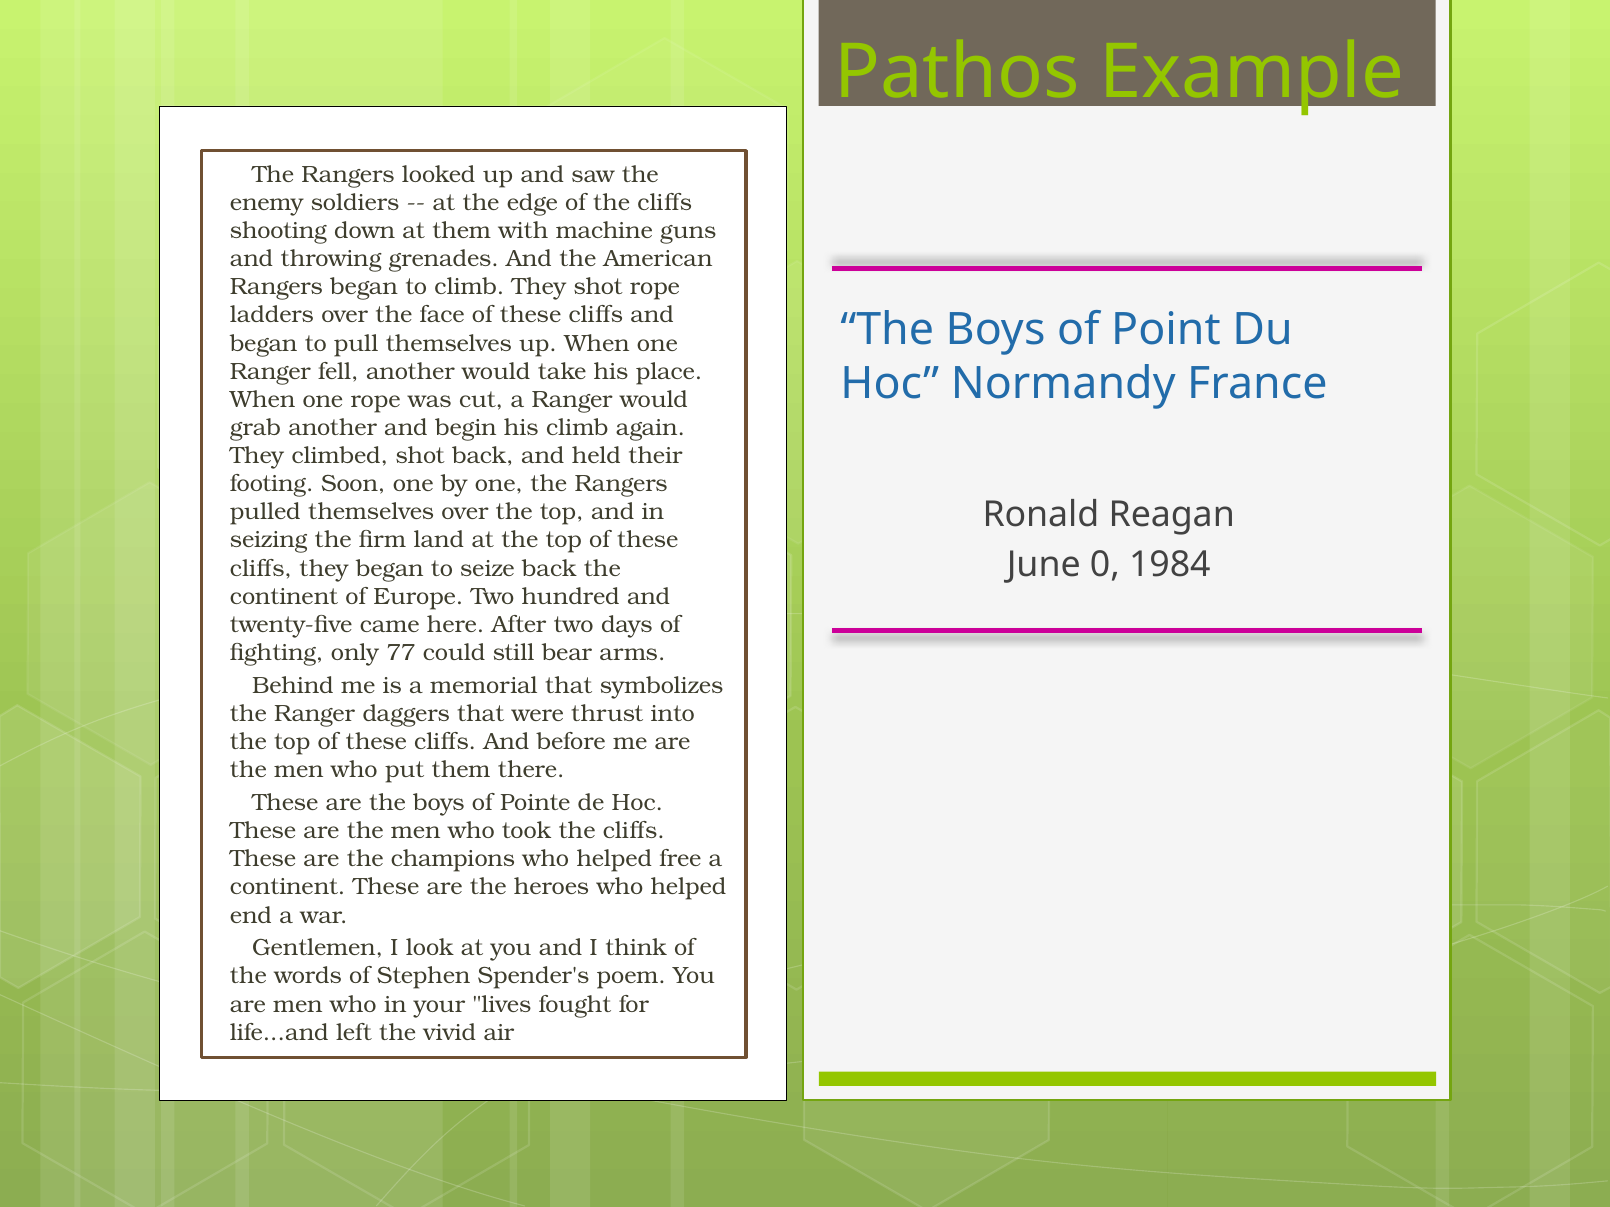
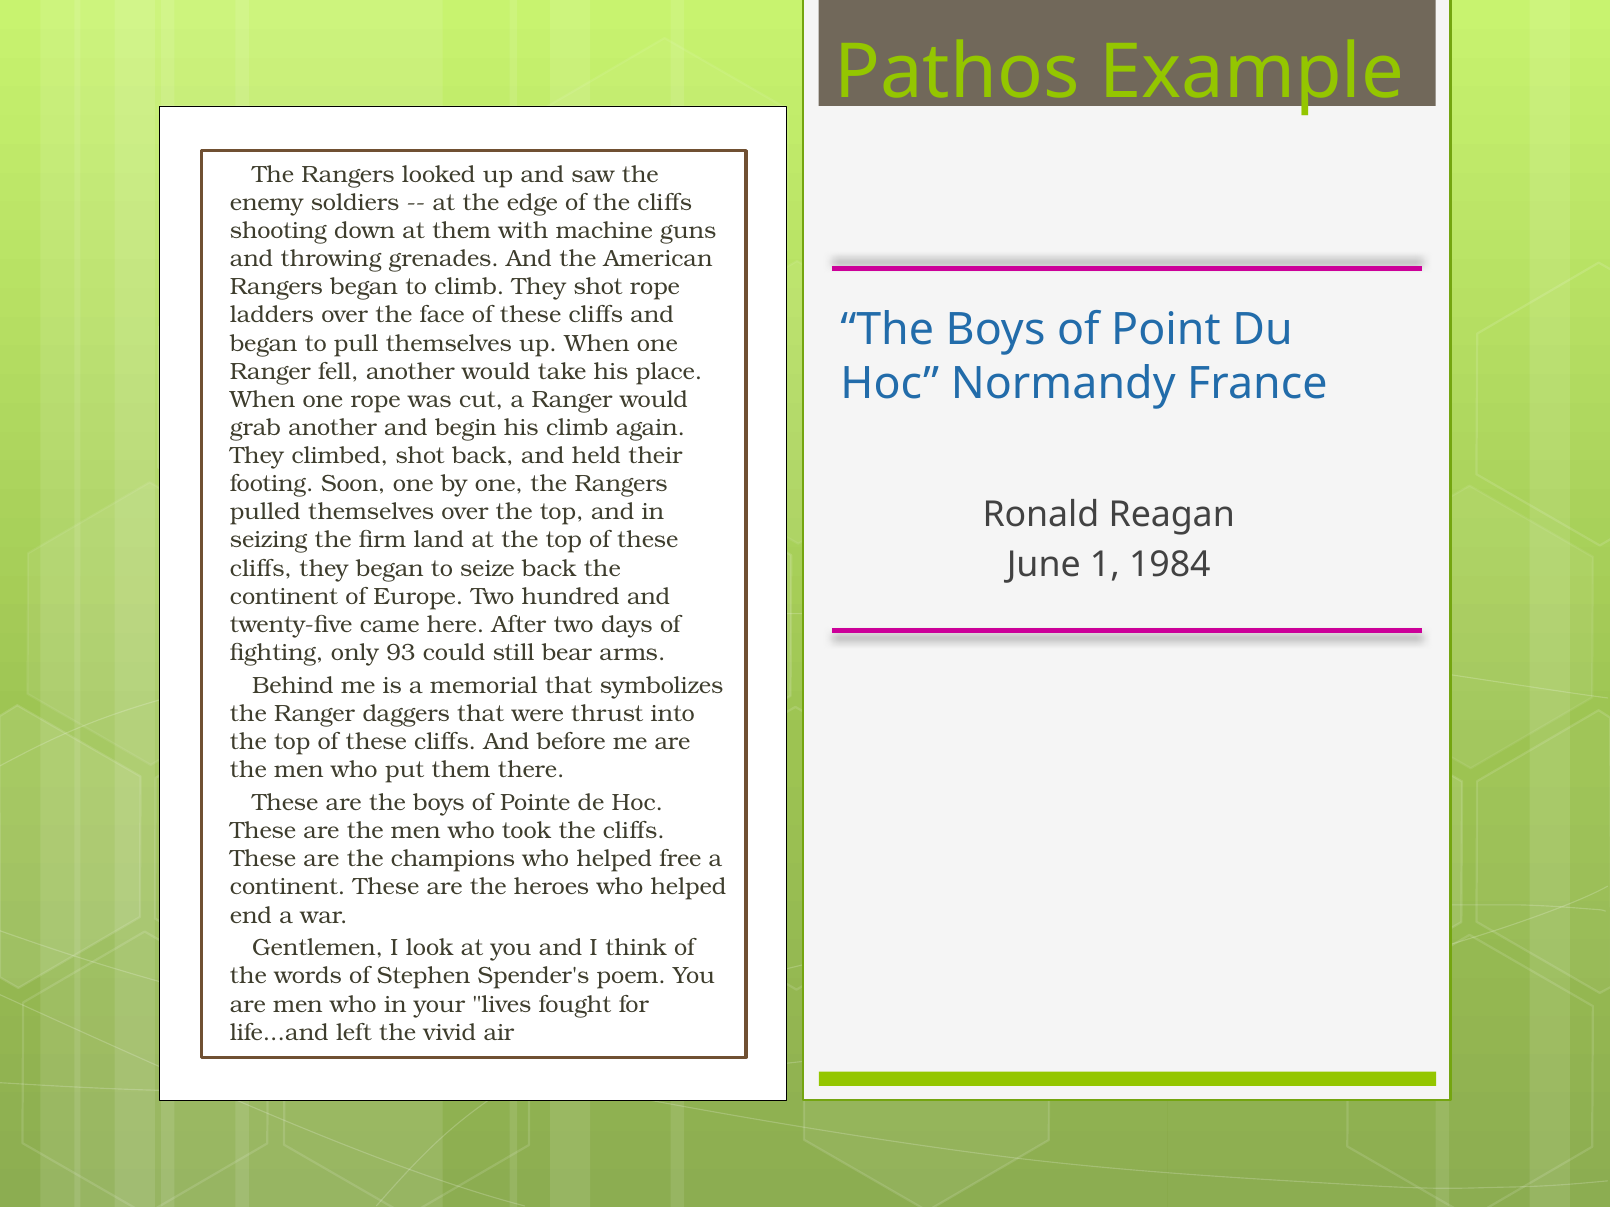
0: 0 -> 1
77: 77 -> 93
